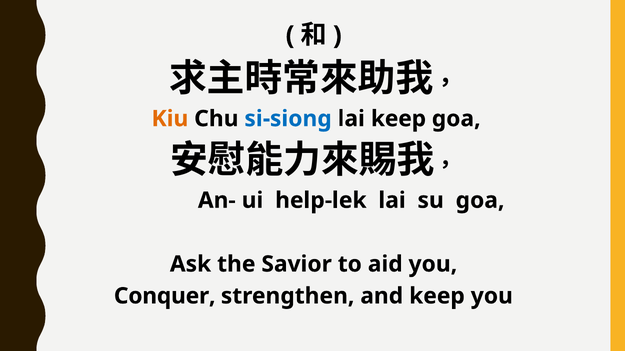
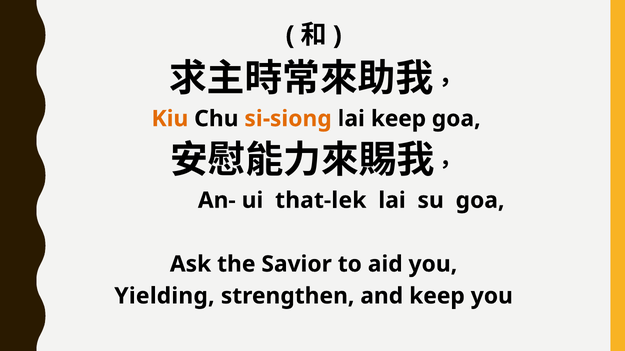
si-siong colour: blue -> orange
help-lek: help-lek -> that-lek
Conquer: Conquer -> Yielding
